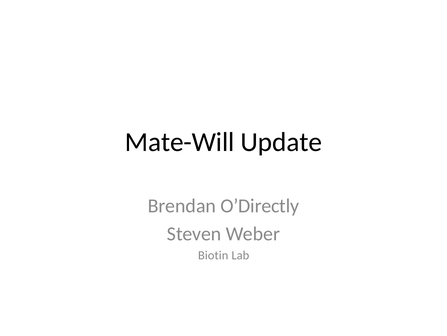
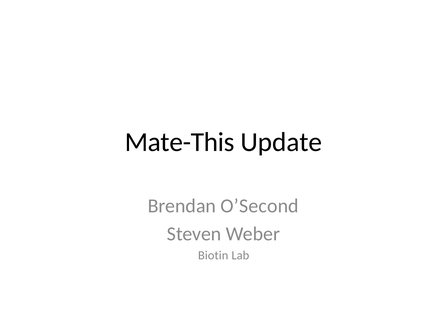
Mate-Will: Mate-Will -> Mate-This
O’Directly: O’Directly -> O’Second
